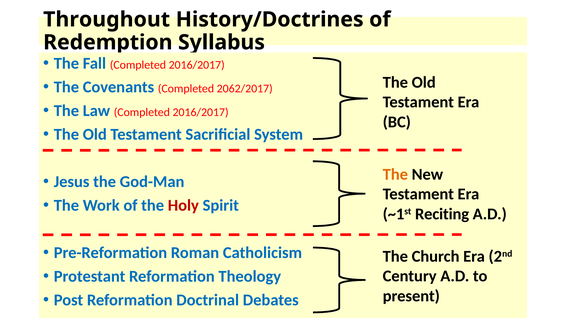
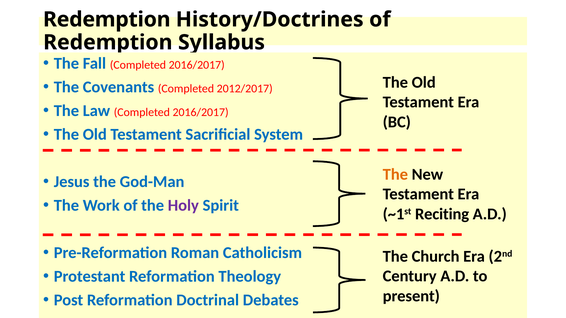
Throughout at (107, 20): Throughout -> Redemption
2062/2017: 2062/2017 -> 2012/2017
Holy colour: red -> purple
